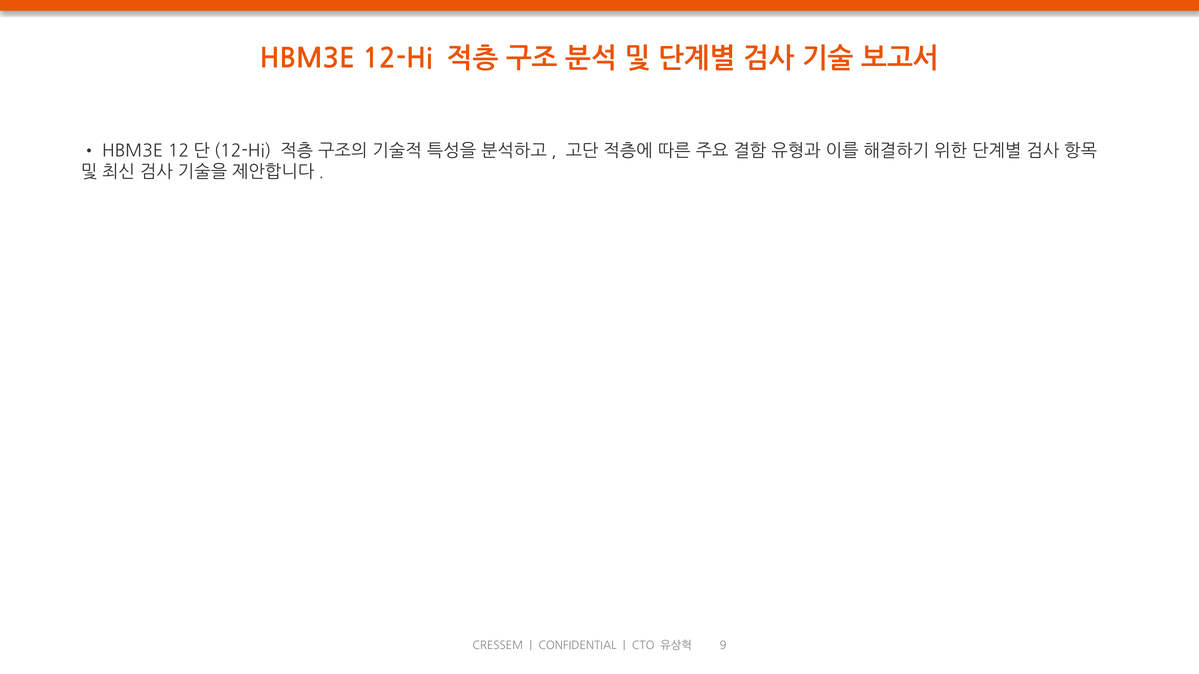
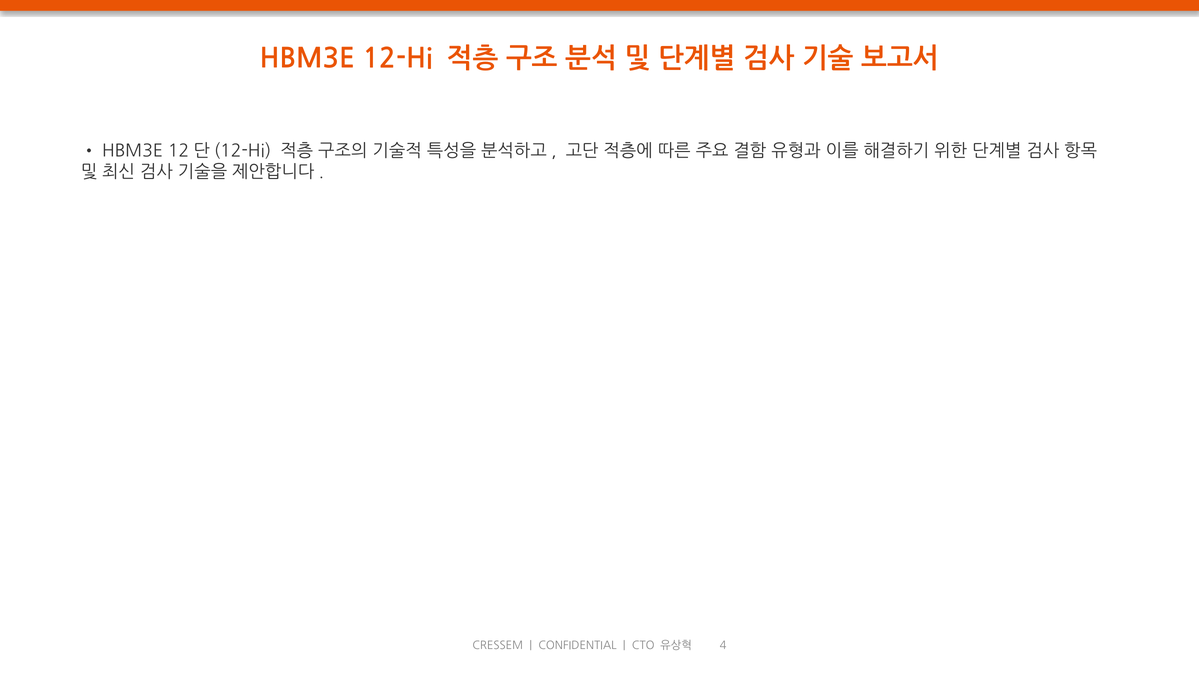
9: 9 -> 4
